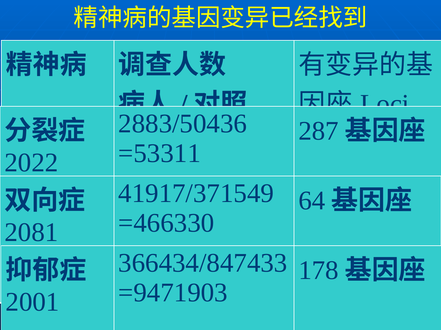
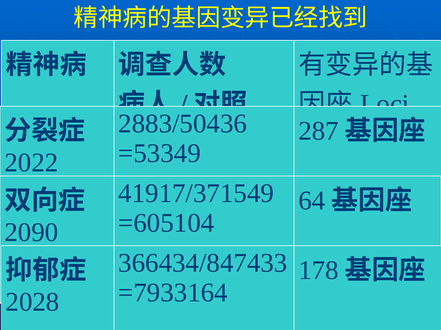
=53311: =53311 -> =53349
=466330: =466330 -> =605104
2081: 2081 -> 2090
=9471903: =9471903 -> =7933164
2001: 2001 -> 2028
